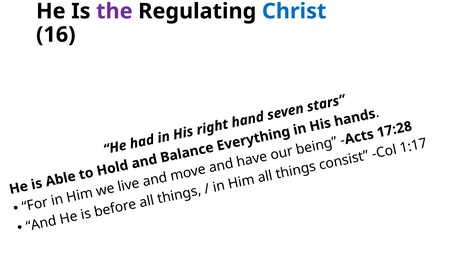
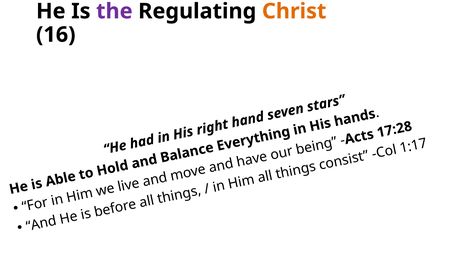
Christ colour: blue -> orange
